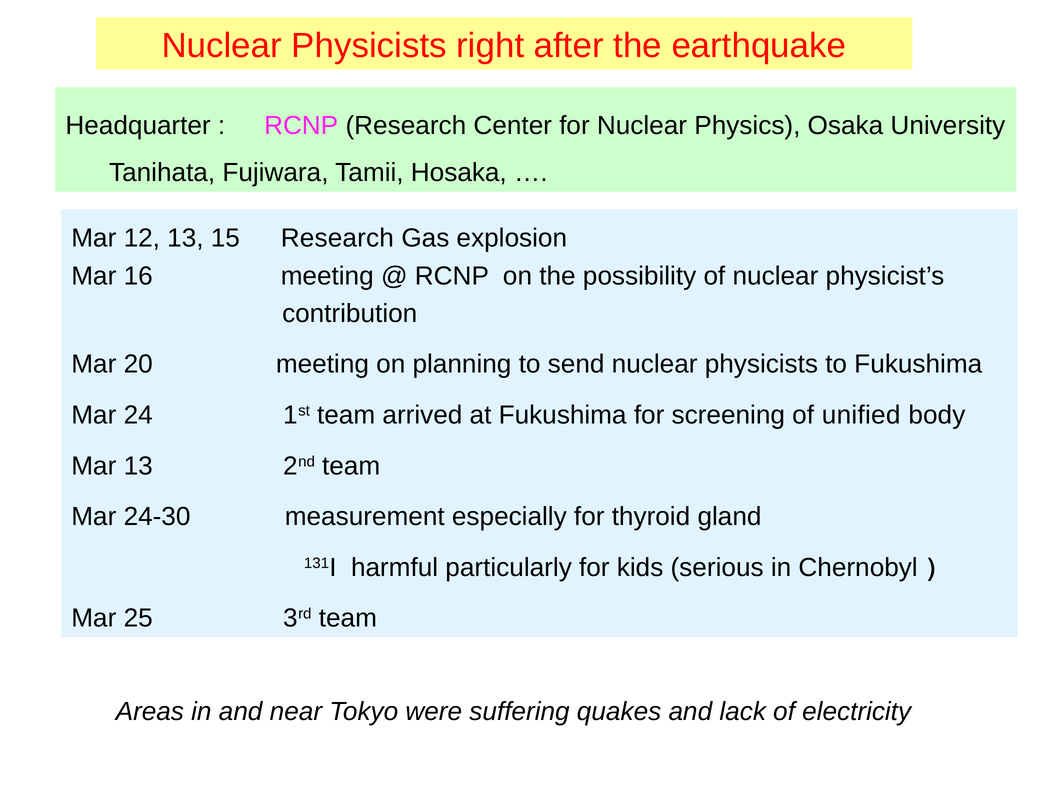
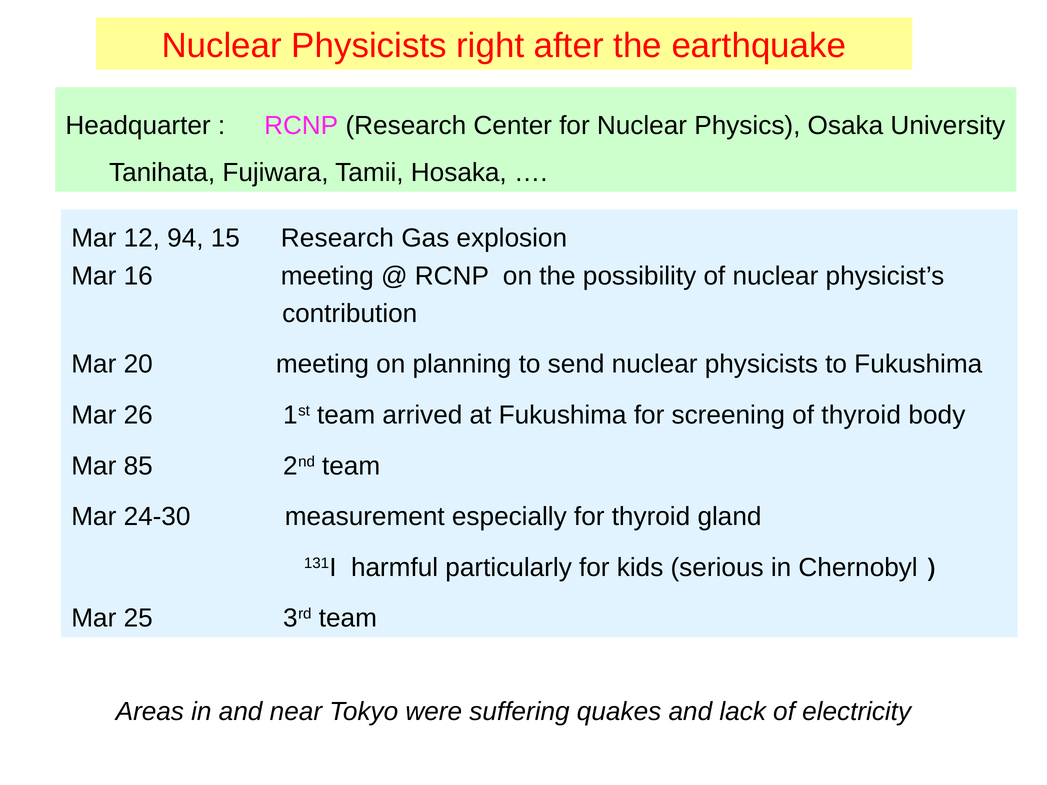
12 13: 13 -> 94
24: 24 -> 26
of unified: unified -> thyroid
Mar 13: 13 -> 85
